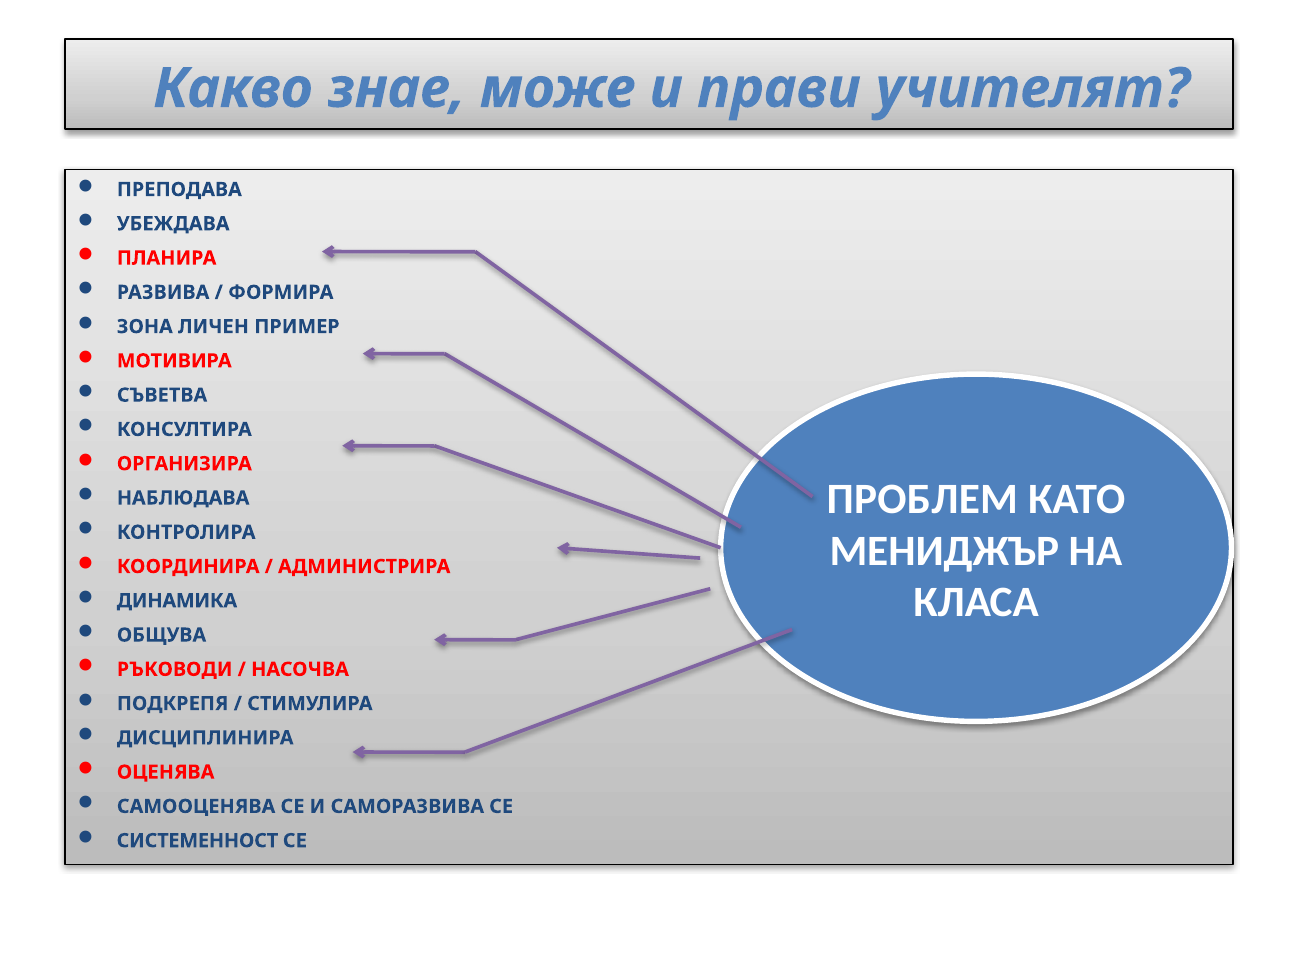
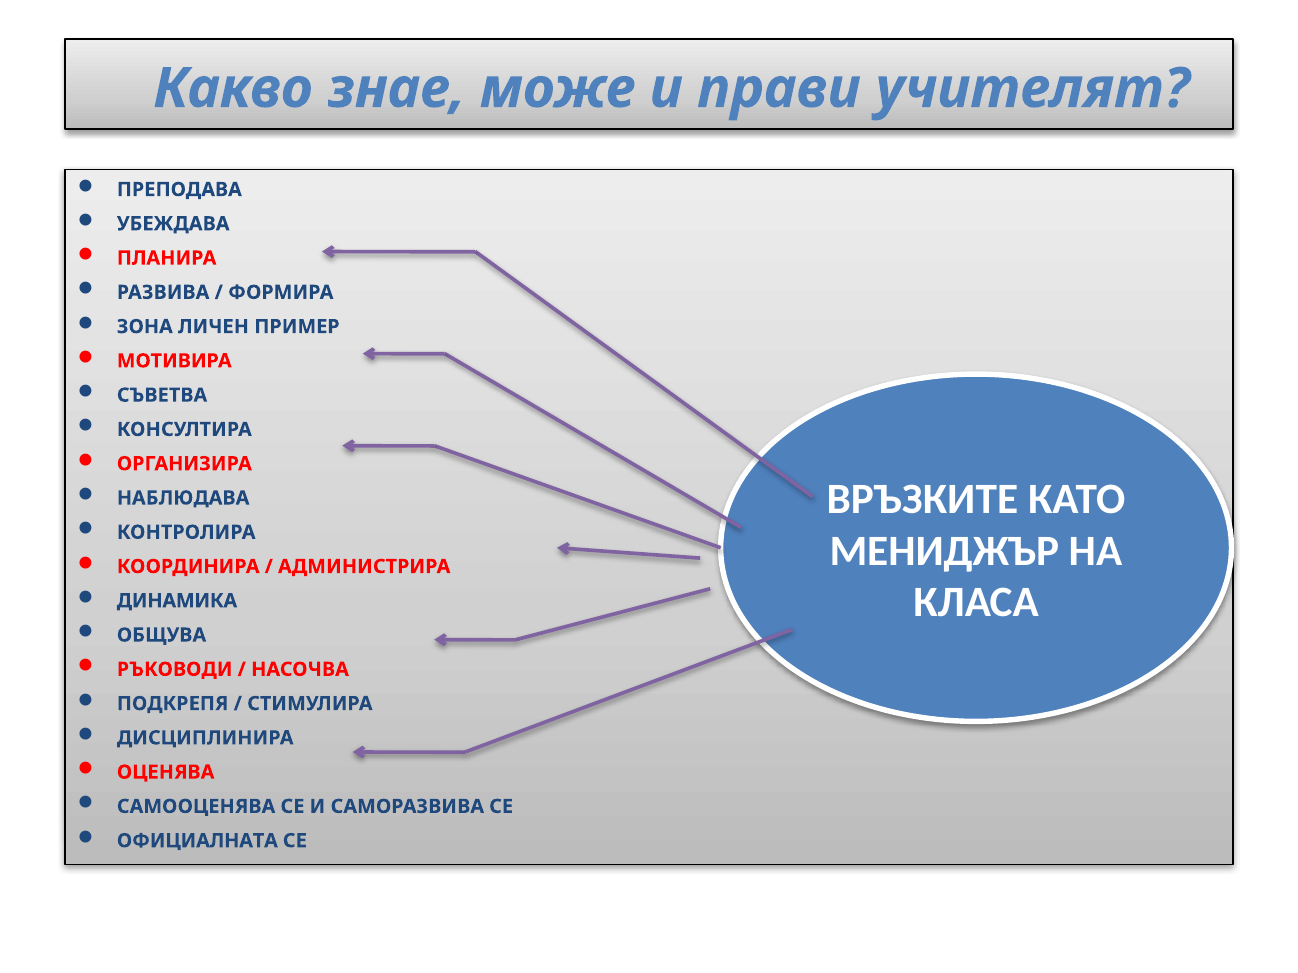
ПРОБЛЕМ: ПРОБЛЕМ -> ВРЪЗКИТЕ
СИСТЕМЕННОСТ: СИСТЕМЕННОСТ -> ОФИЦИАЛНАТА
